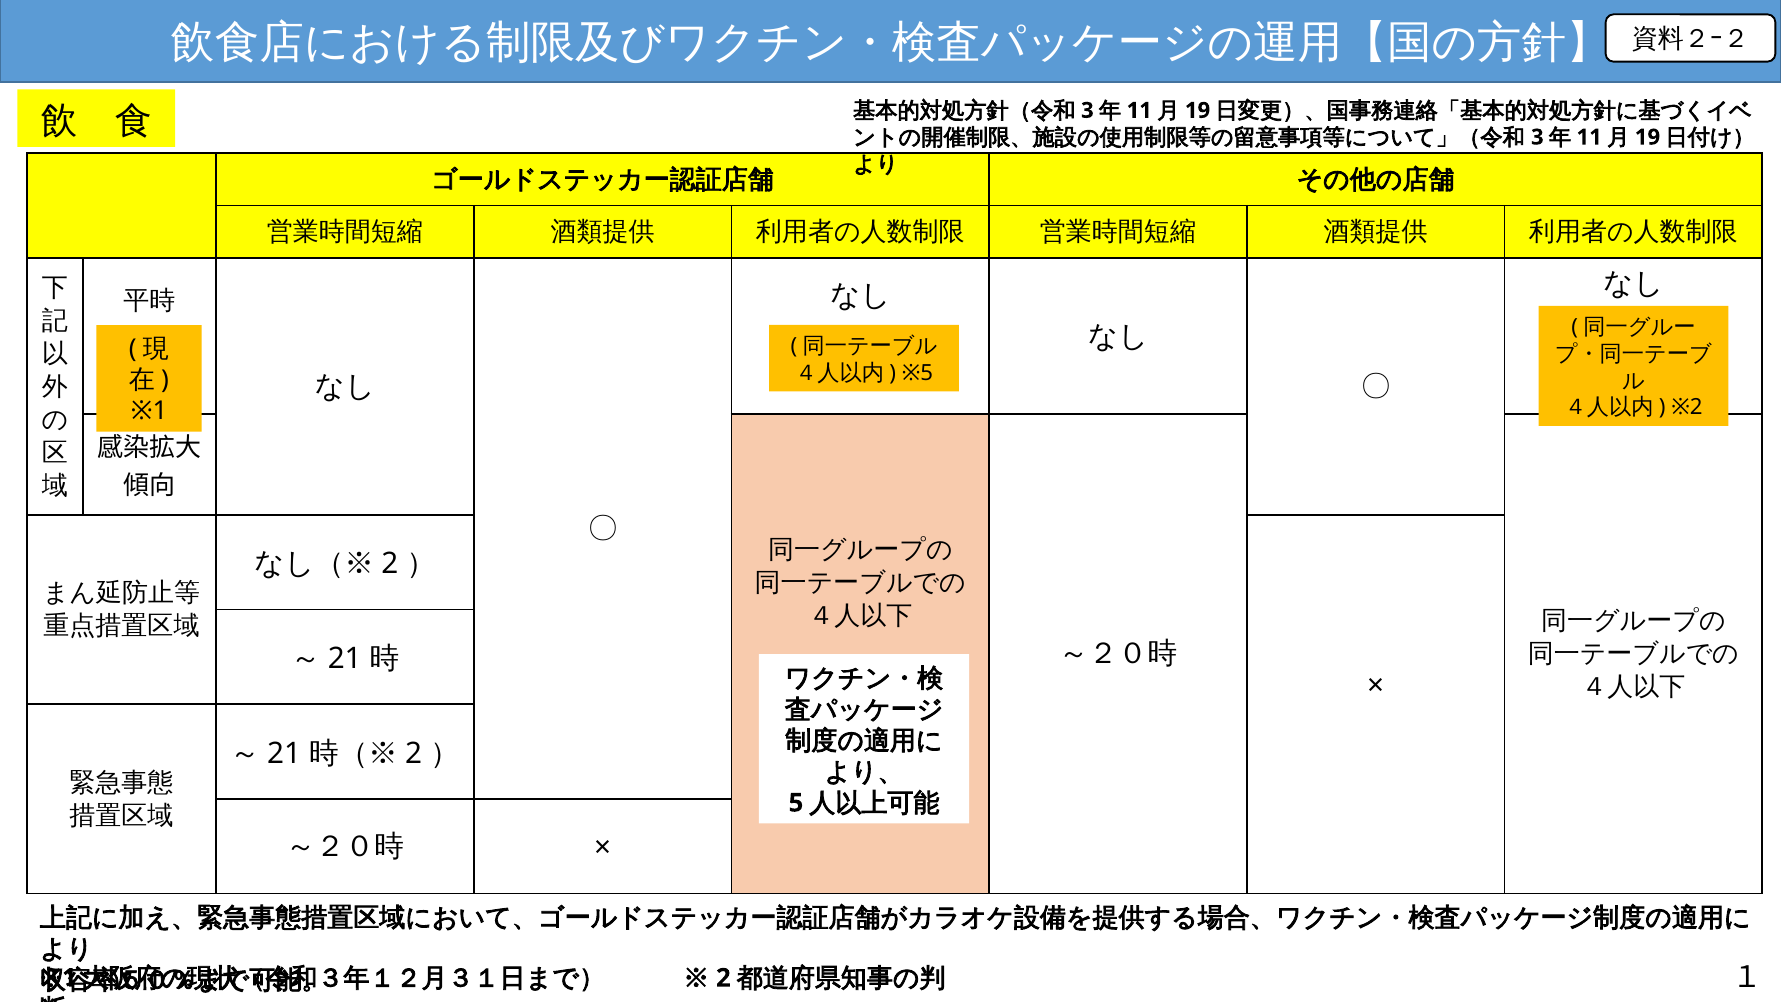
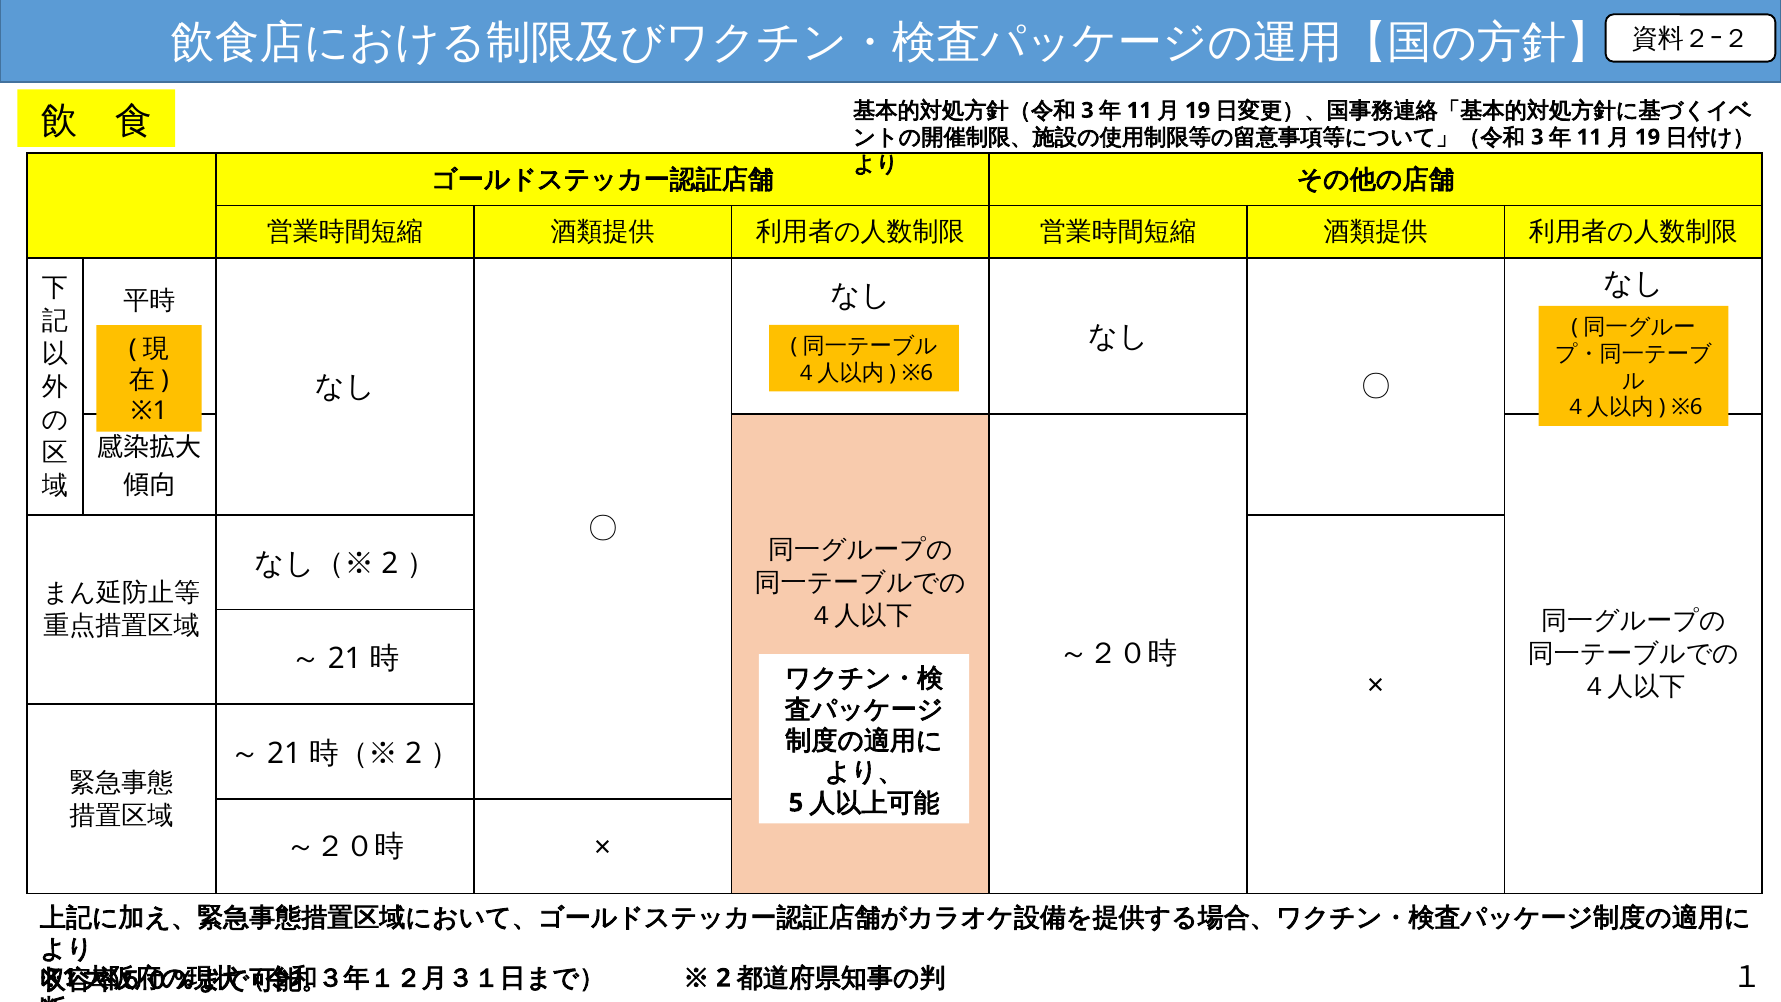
※5 at (918, 373): ※5 -> ※6
※2 at (1687, 407): ※2 -> ※6
